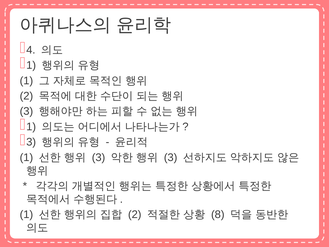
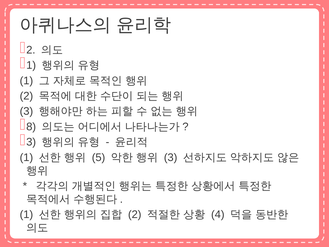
4 at (31, 50): 4 -> 2
1 at (31, 127): 1 -> 8
3 at (99, 157): 3 -> 5
8: 8 -> 4
